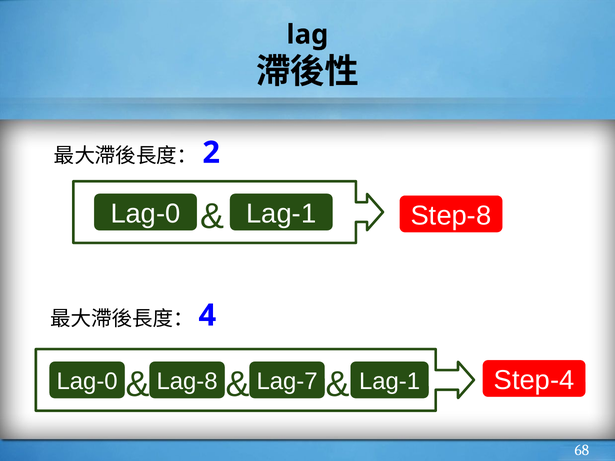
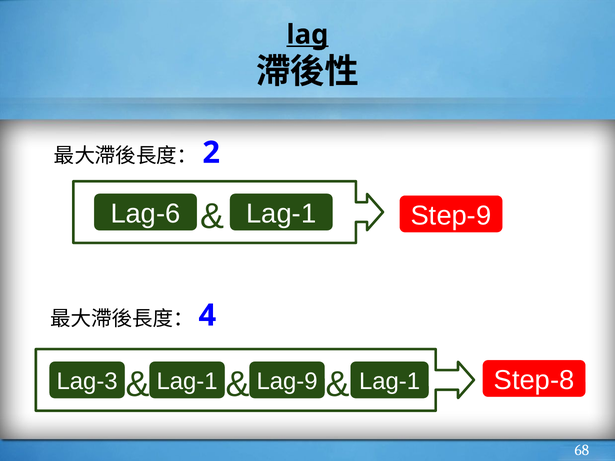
lag underline: none -> present
Lag-0 at (145, 214): Lag-0 -> Lag-6
Step-8: Step-8 -> Step-9
Step-4: Step-4 -> Step-8
Lag-0 at (87, 382): Lag-0 -> Lag-3
Lag-8 at (187, 382): Lag-8 -> Lag-1
Lag-7: Lag-7 -> Lag-9
